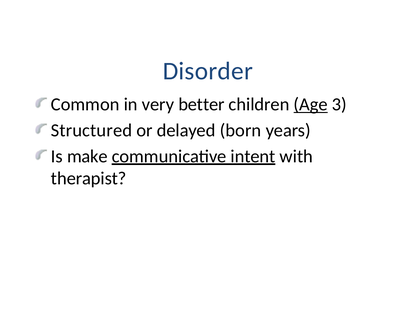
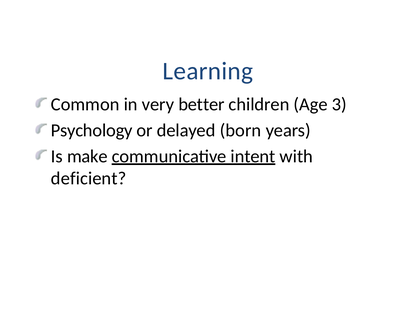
Disorder: Disorder -> Learning
Age underline: present -> none
Structured: Structured -> Psychology
therapist: therapist -> deficient
